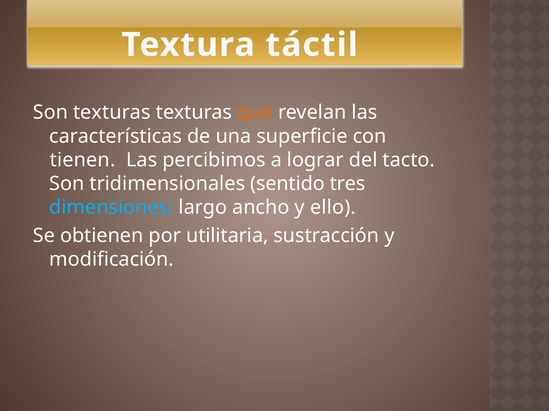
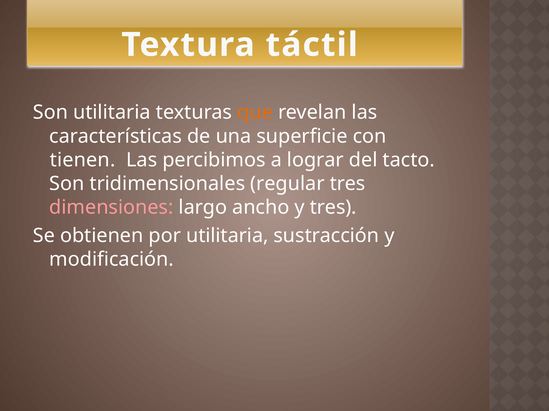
Son texturas: texturas -> utilitaria
sentido: sentido -> regular
dimensiones colour: light blue -> pink
y ello: ello -> tres
